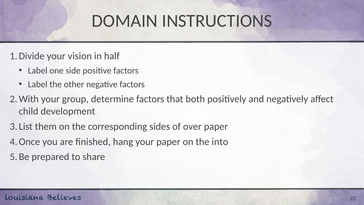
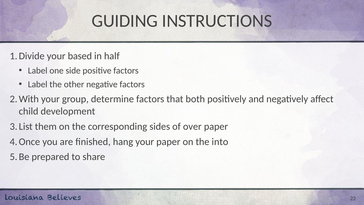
DOMAIN: DOMAIN -> GUIDING
vision: vision -> based
